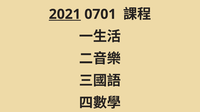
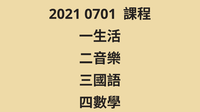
2021 underline: present -> none
